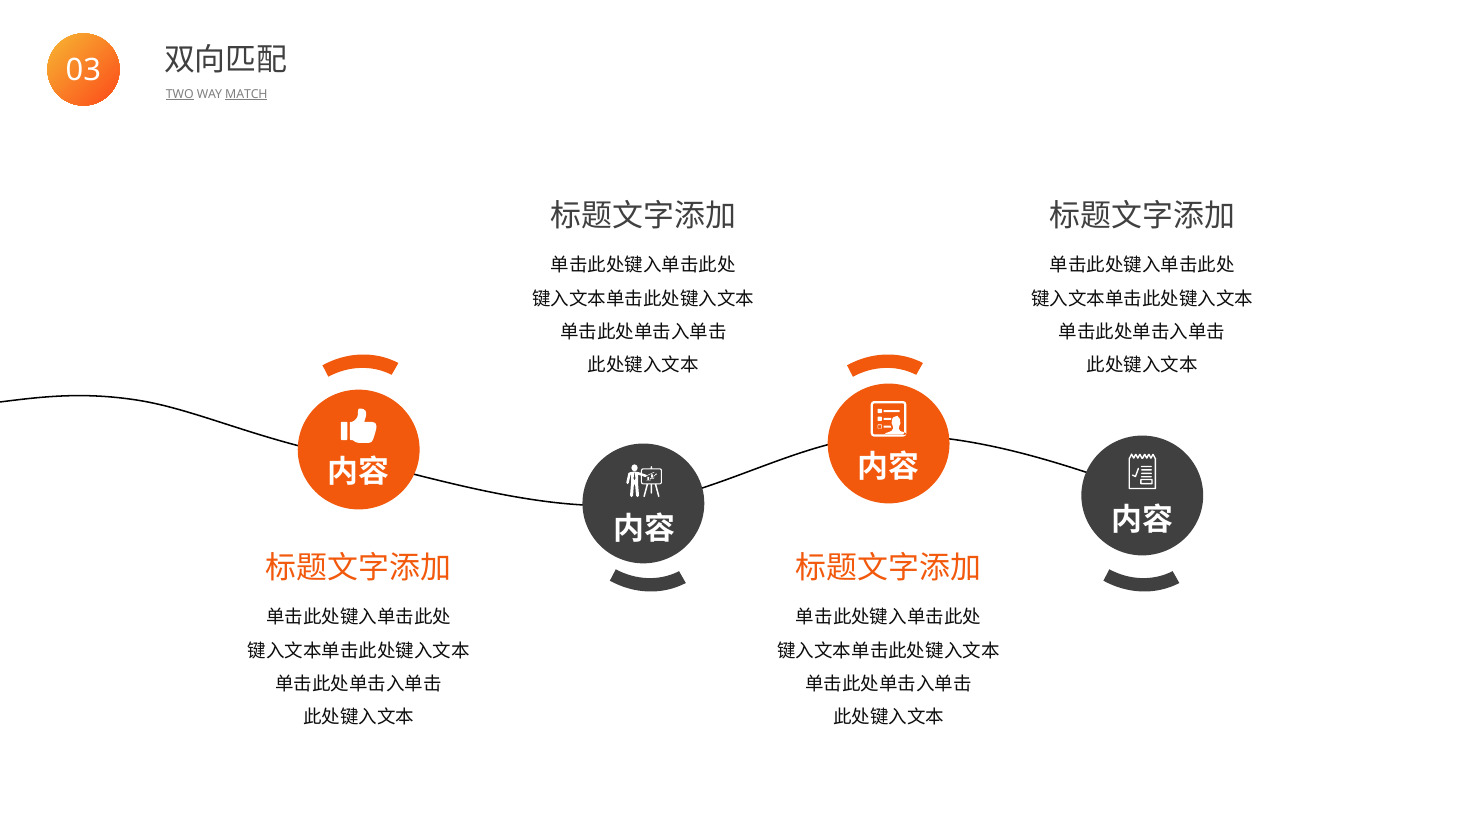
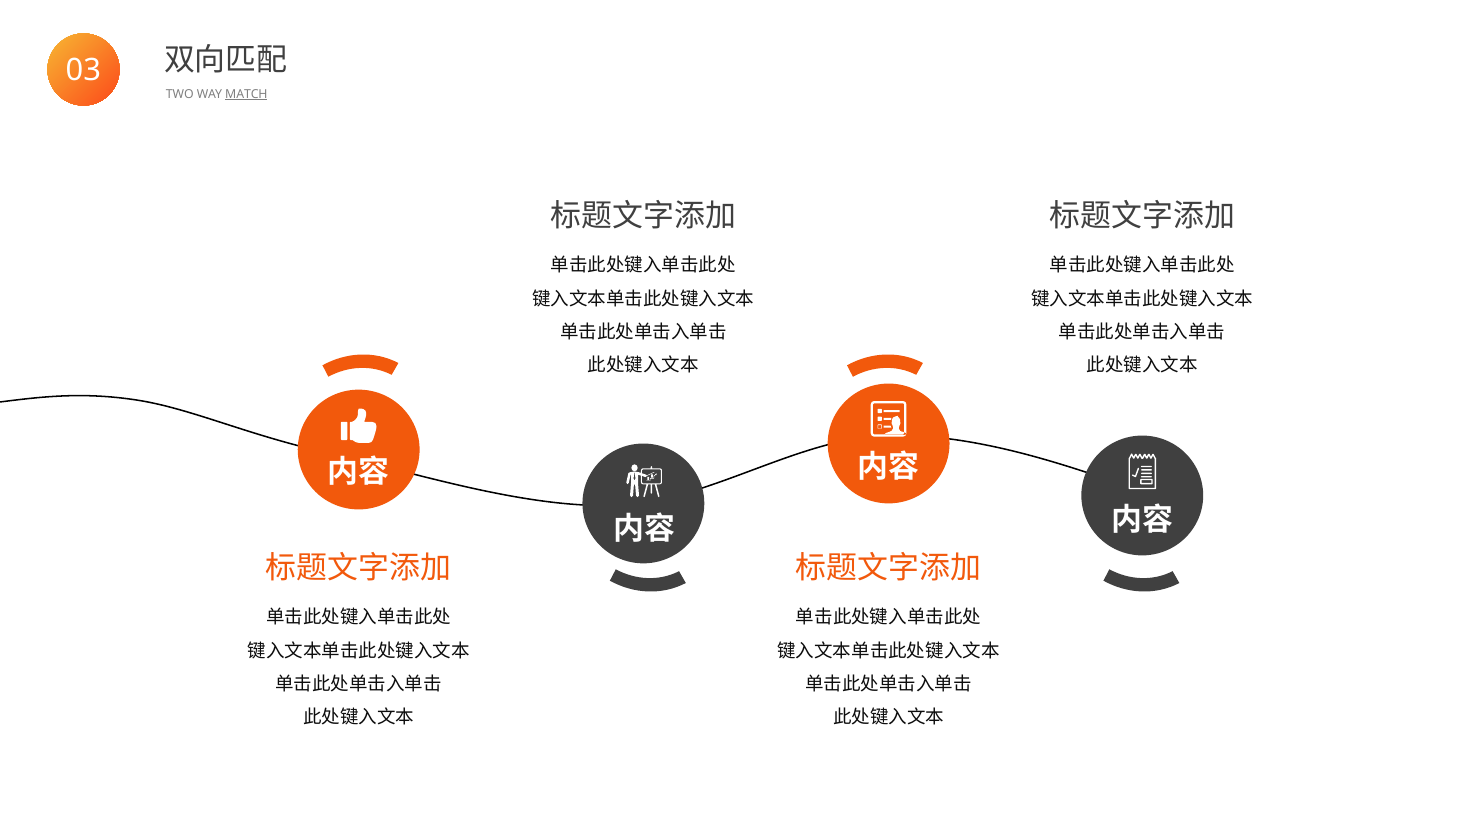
TWO underline: present -> none
